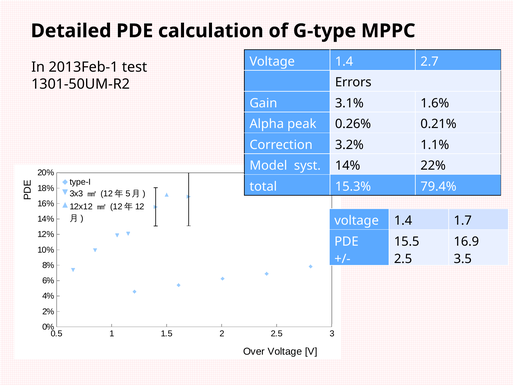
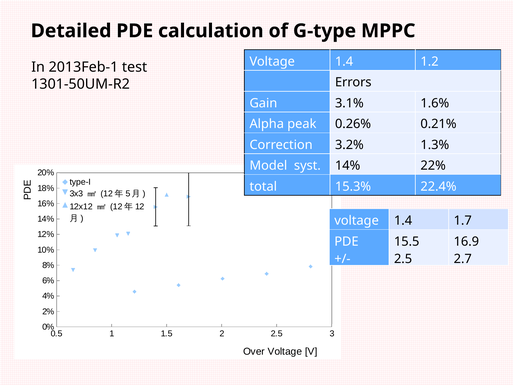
2.7: 2.7 -> 1.2
1.1%: 1.1% -> 1.3%
79.4%: 79.4% -> 22.4%
3.5: 3.5 -> 2.7
